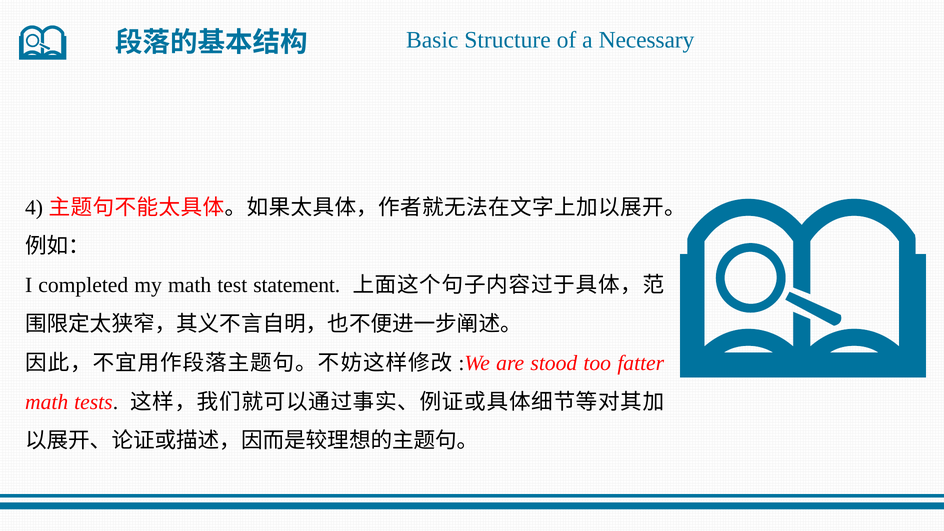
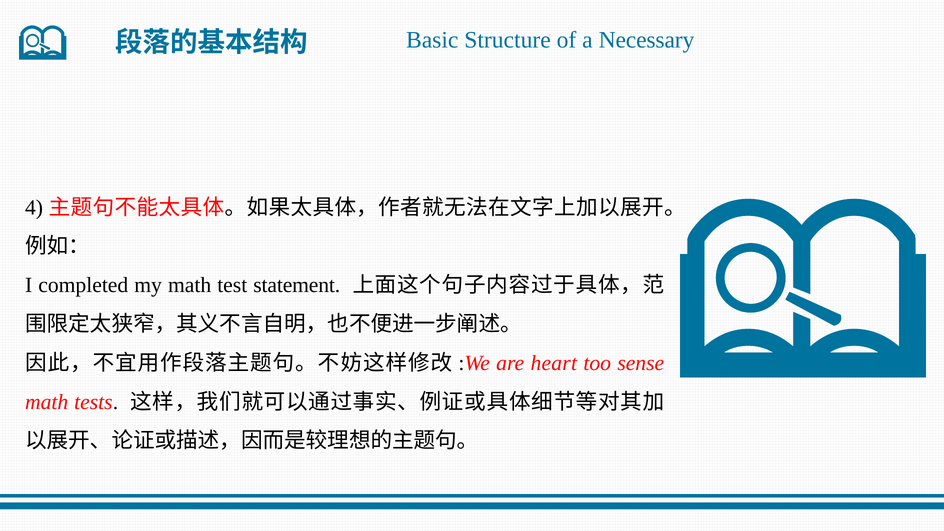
stood: stood -> heart
fatter: fatter -> sense
